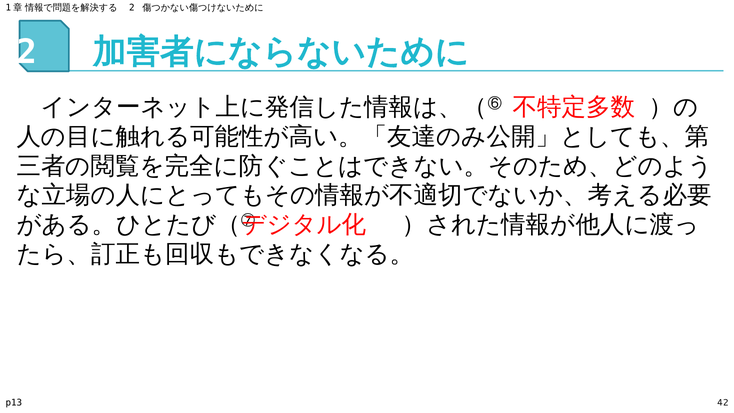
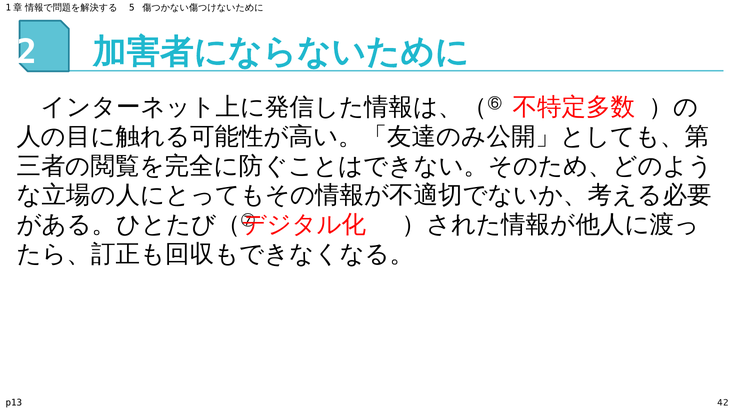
2 at (132, 8): 2 -> 5
